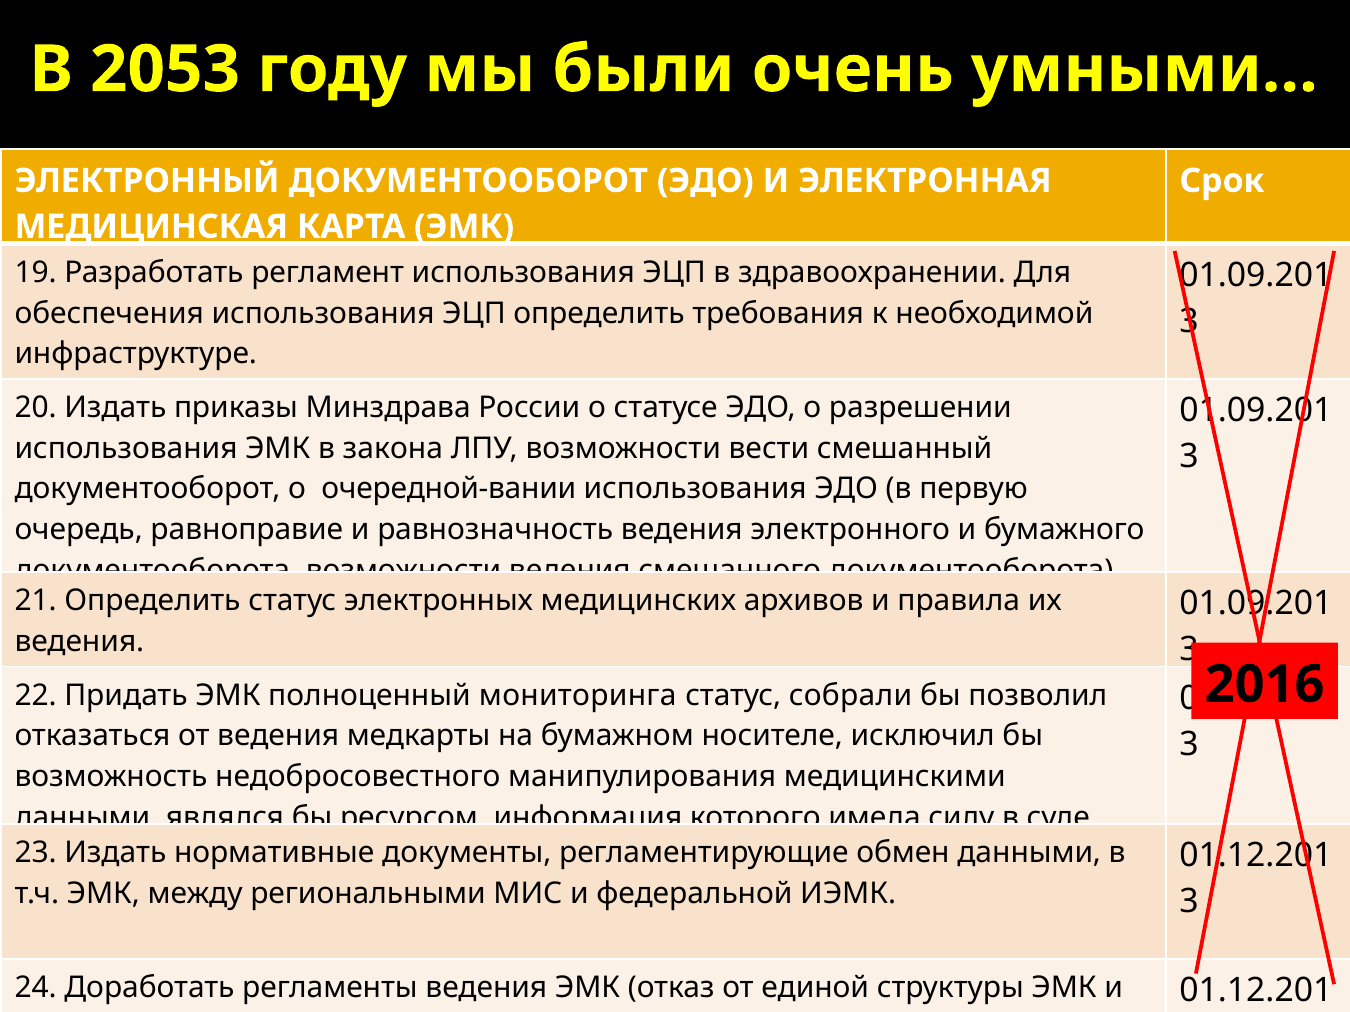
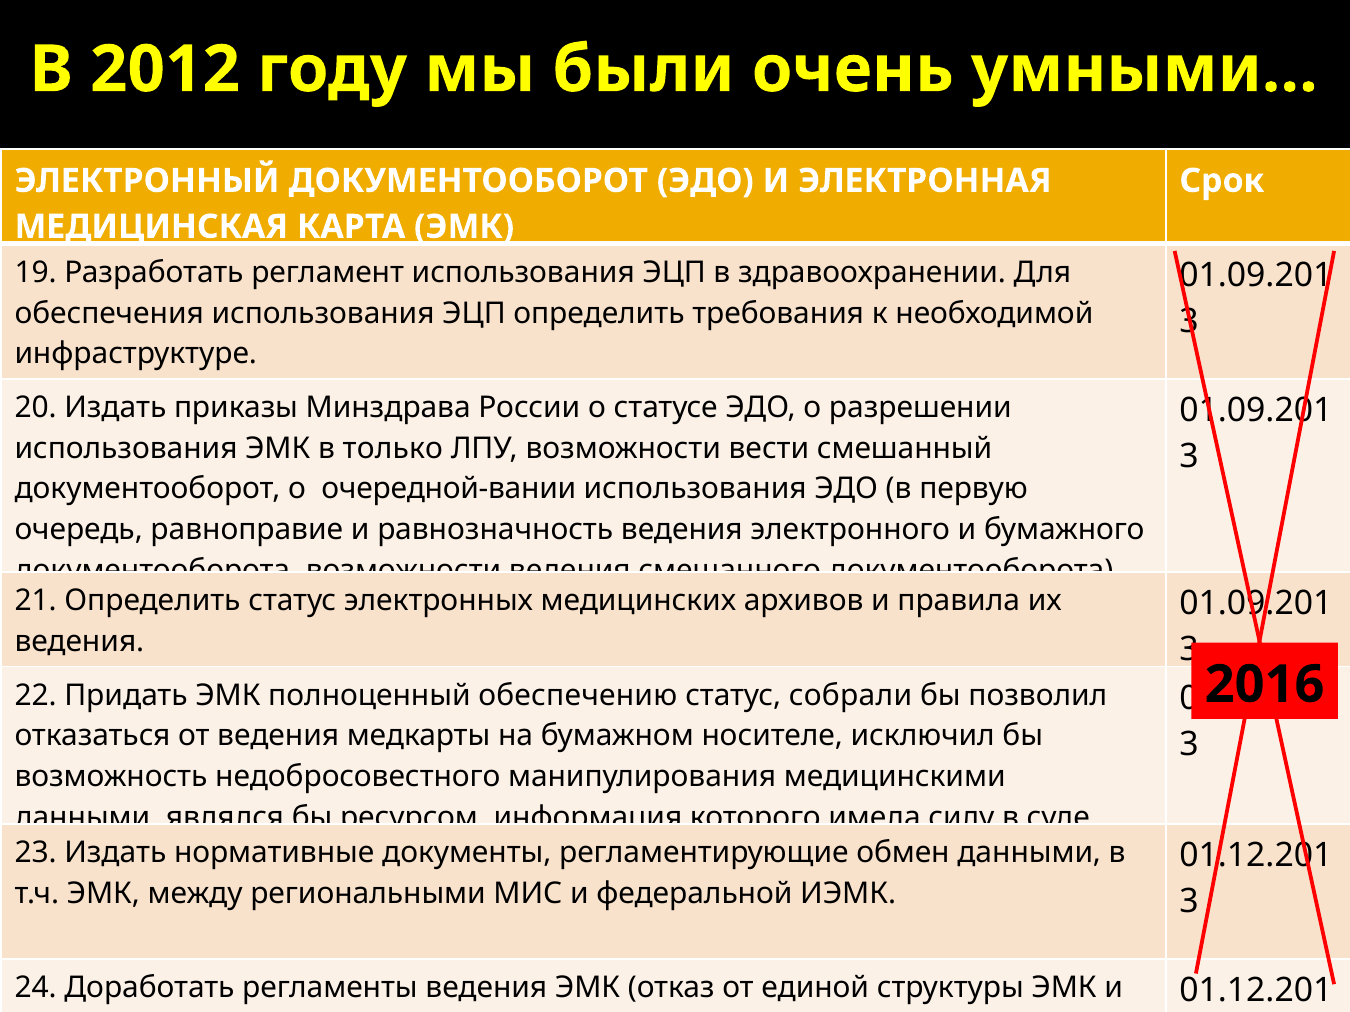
2053: 2053 -> 2012
закона: закона -> только
мониторинга: мониторинга -> обеспечению
